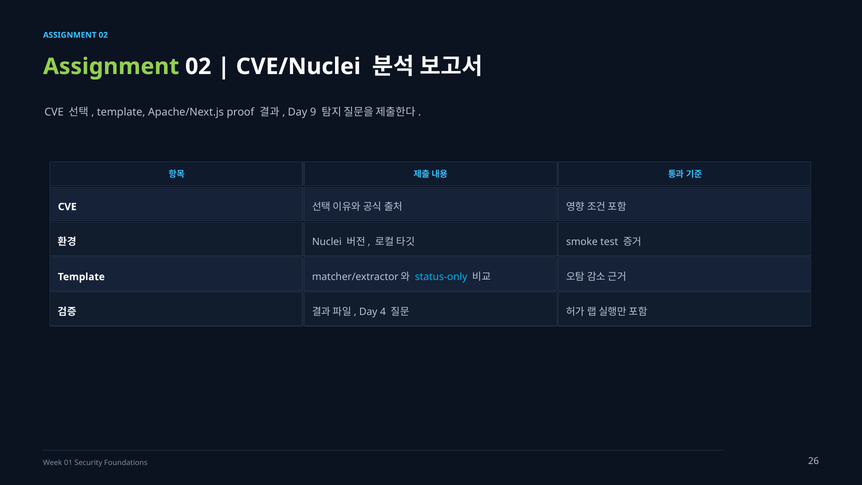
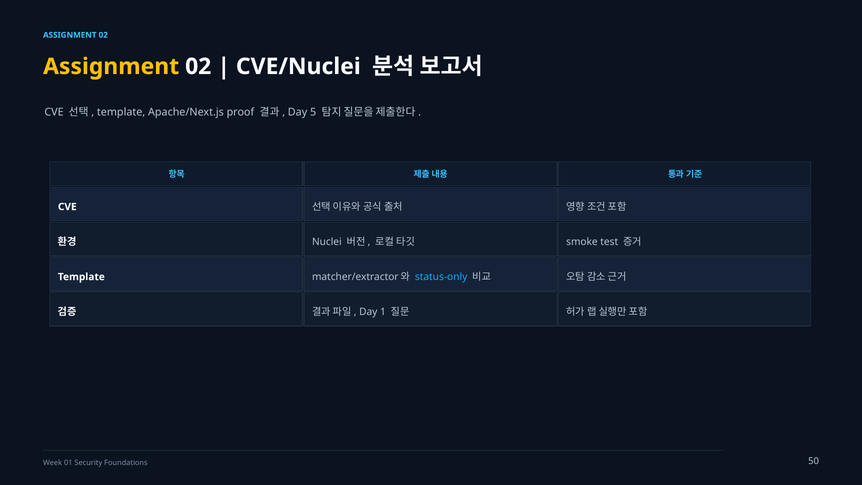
Assignment at (111, 67) colour: light green -> yellow
9: 9 -> 5
4: 4 -> 1
26: 26 -> 50
